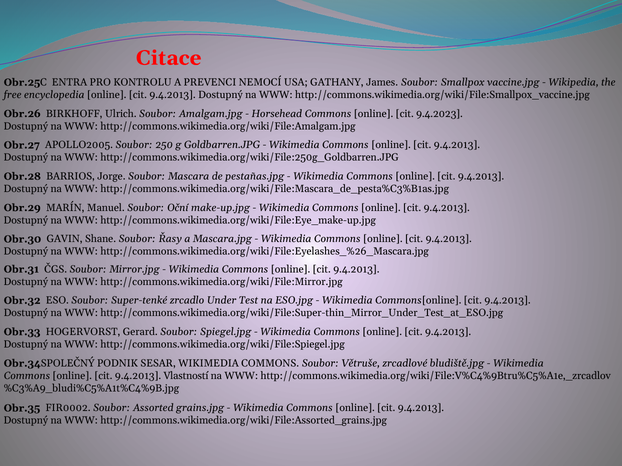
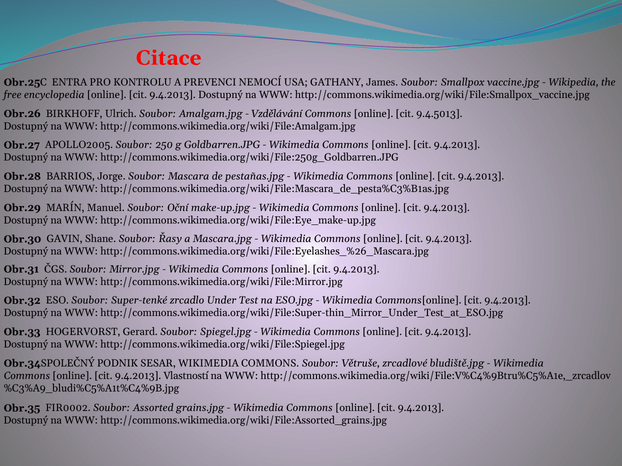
Horsehead: Horsehead -> Vzdělávání
9.4.2023: 9.4.2023 -> 9.4.5013
